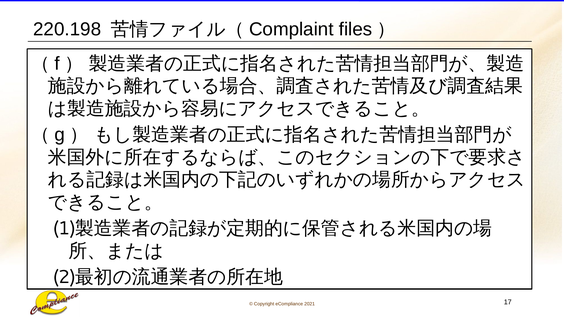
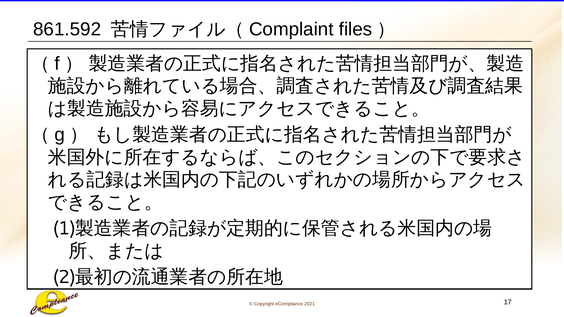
220.198: 220.198 -> 861.592
